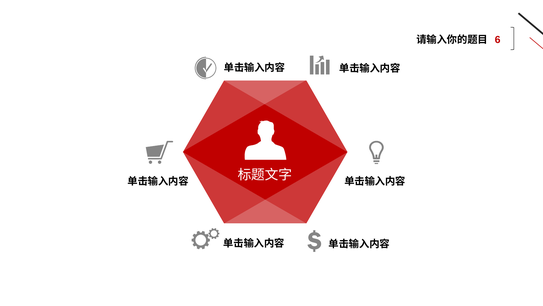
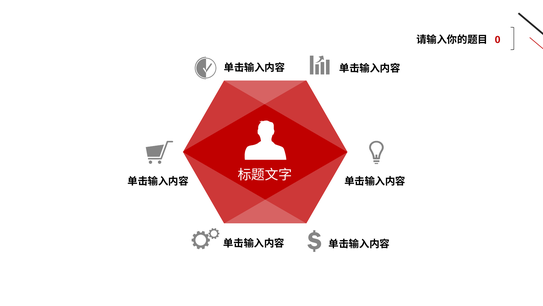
6: 6 -> 0
